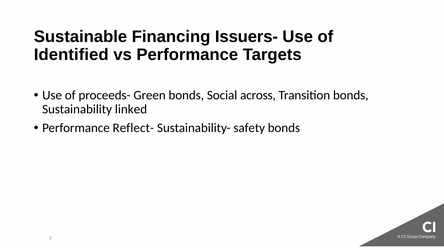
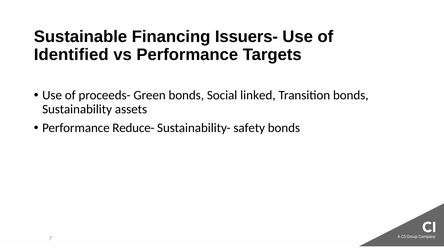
across: across -> linked
linked: linked -> assets
Reflect-: Reflect- -> Reduce-
